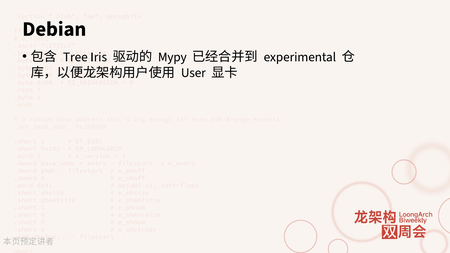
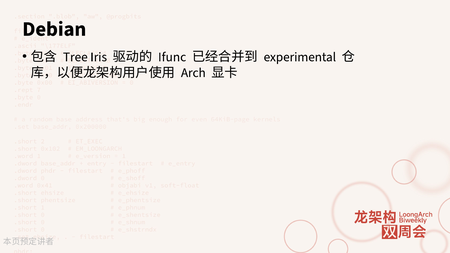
Mypy: Mypy -> Ifunc
User: User -> Arch
